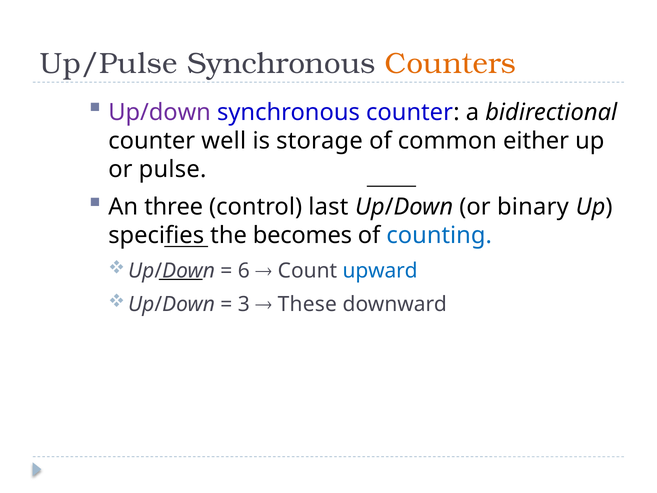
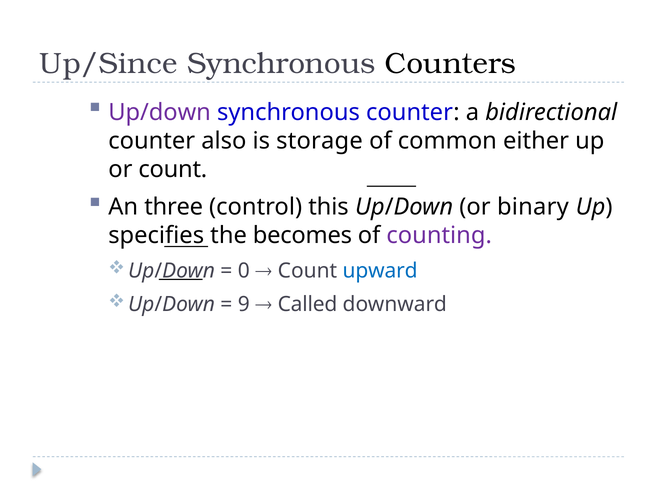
Up/Pulse: Up/Pulse -> Up/Since
Counters colour: orange -> black
well: well -> also
or pulse: pulse -> count
last: last -> this
counting colour: blue -> purple
6: 6 -> 0
3: 3 -> 9
These: These -> Called
